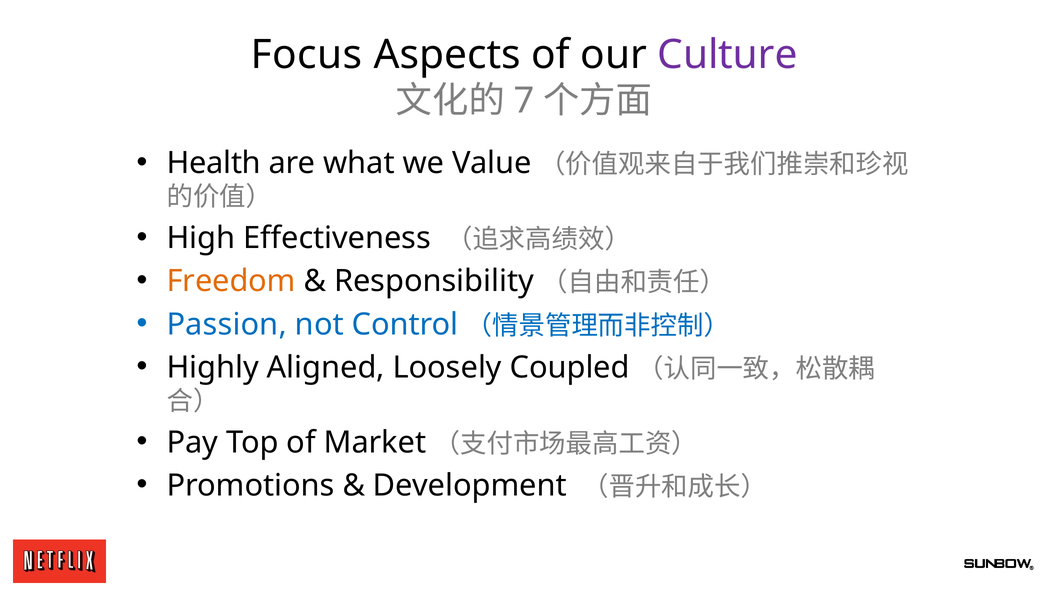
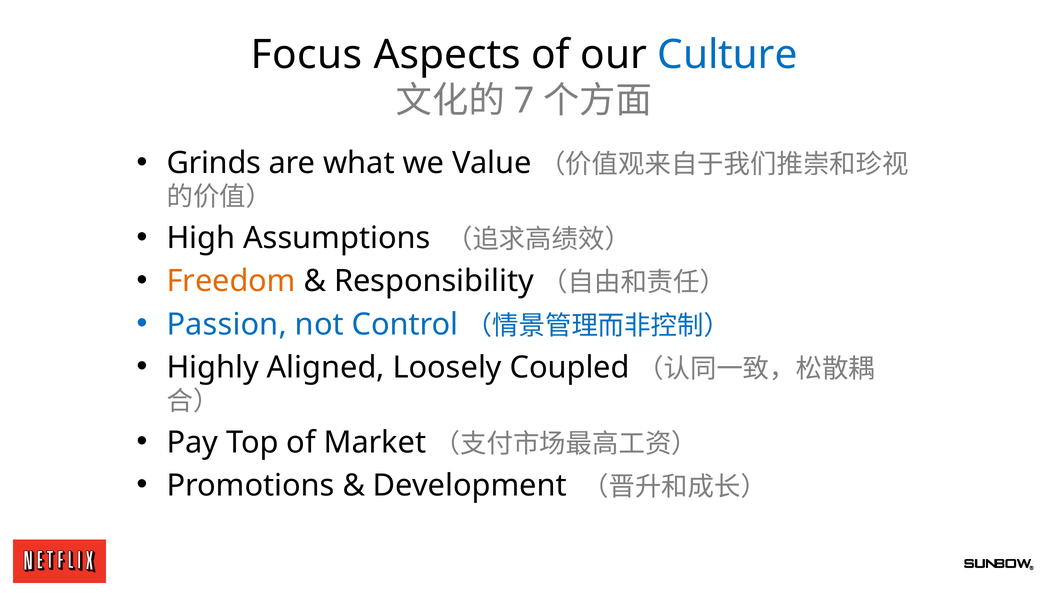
Culture colour: purple -> blue
Health: Health -> Grinds
Effectiveness: Effectiveness -> Assumptions
